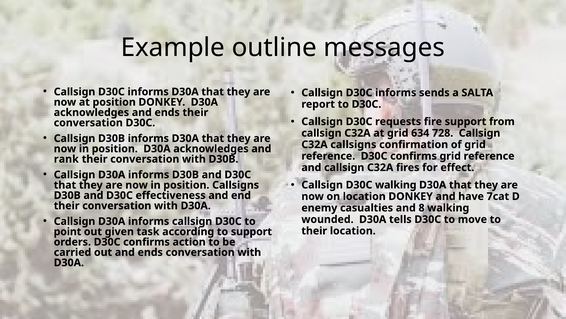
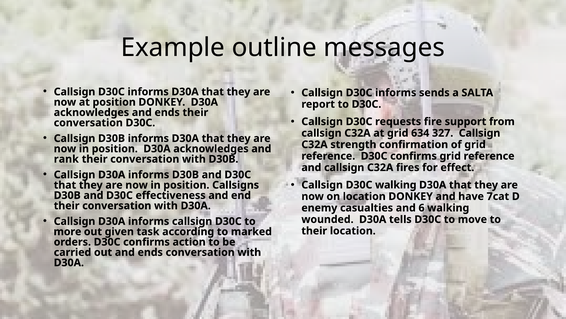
728: 728 -> 327
C32A callsigns: callsigns -> strength
8: 8 -> 6
point: point -> more
to support: support -> marked
